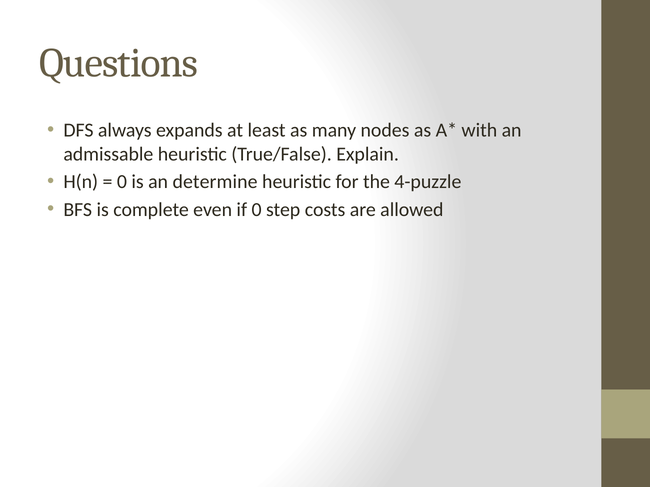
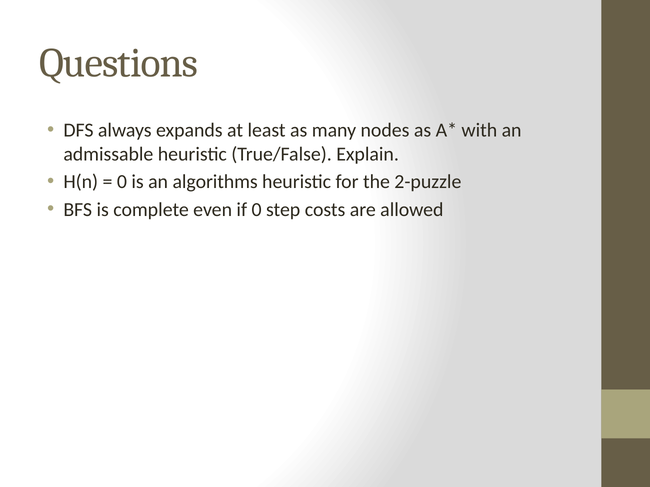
determine: determine -> algorithms
4-puzzle: 4-puzzle -> 2-puzzle
